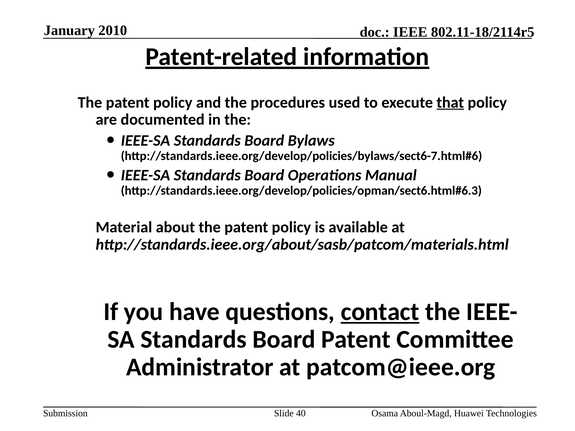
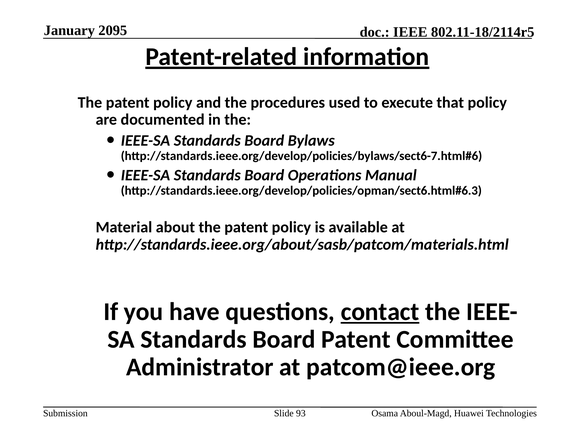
2010: 2010 -> 2095
that underline: present -> none
40: 40 -> 93
